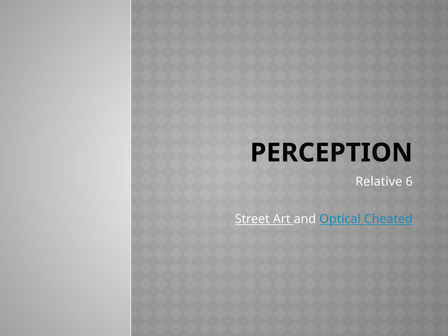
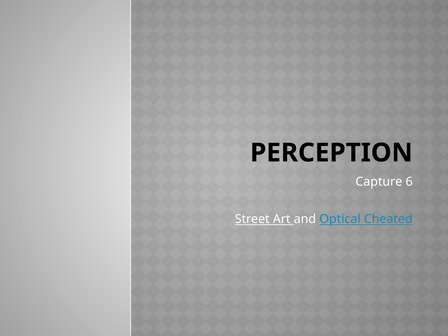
Relative: Relative -> Capture
